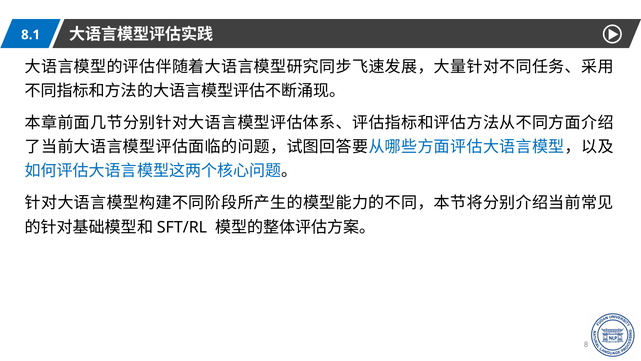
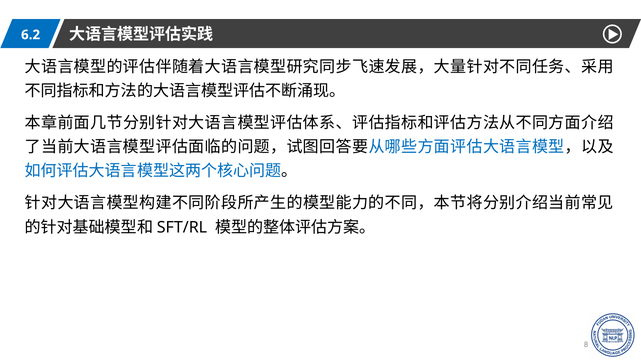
8.1: 8.1 -> 6.2
